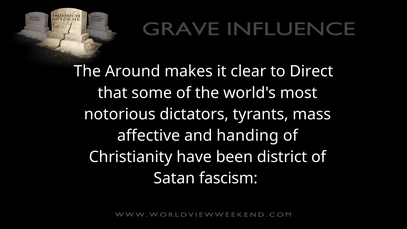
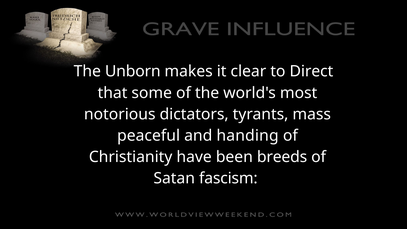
Around: Around -> Unborn
affective: affective -> peaceful
district: district -> breeds
